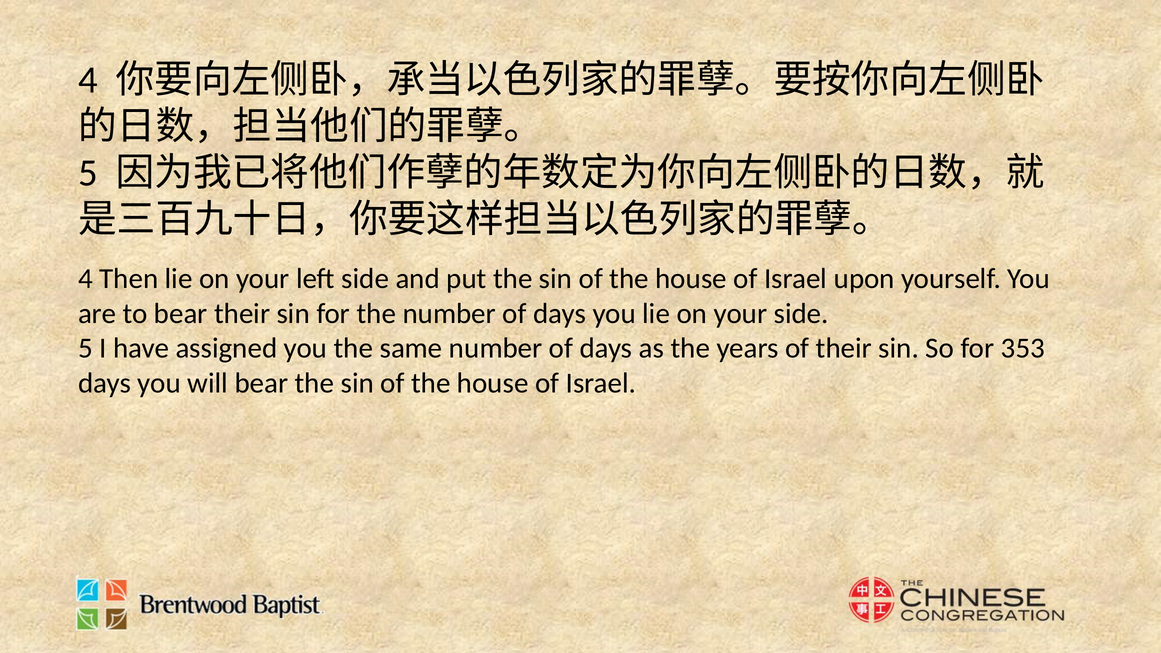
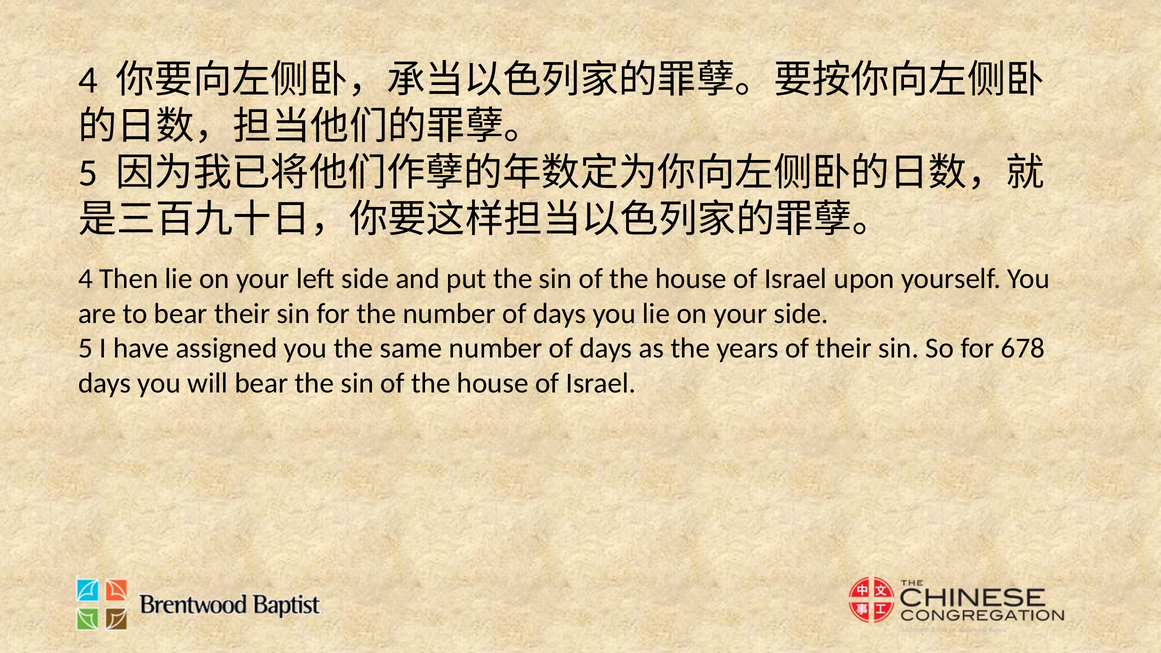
353: 353 -> 678
